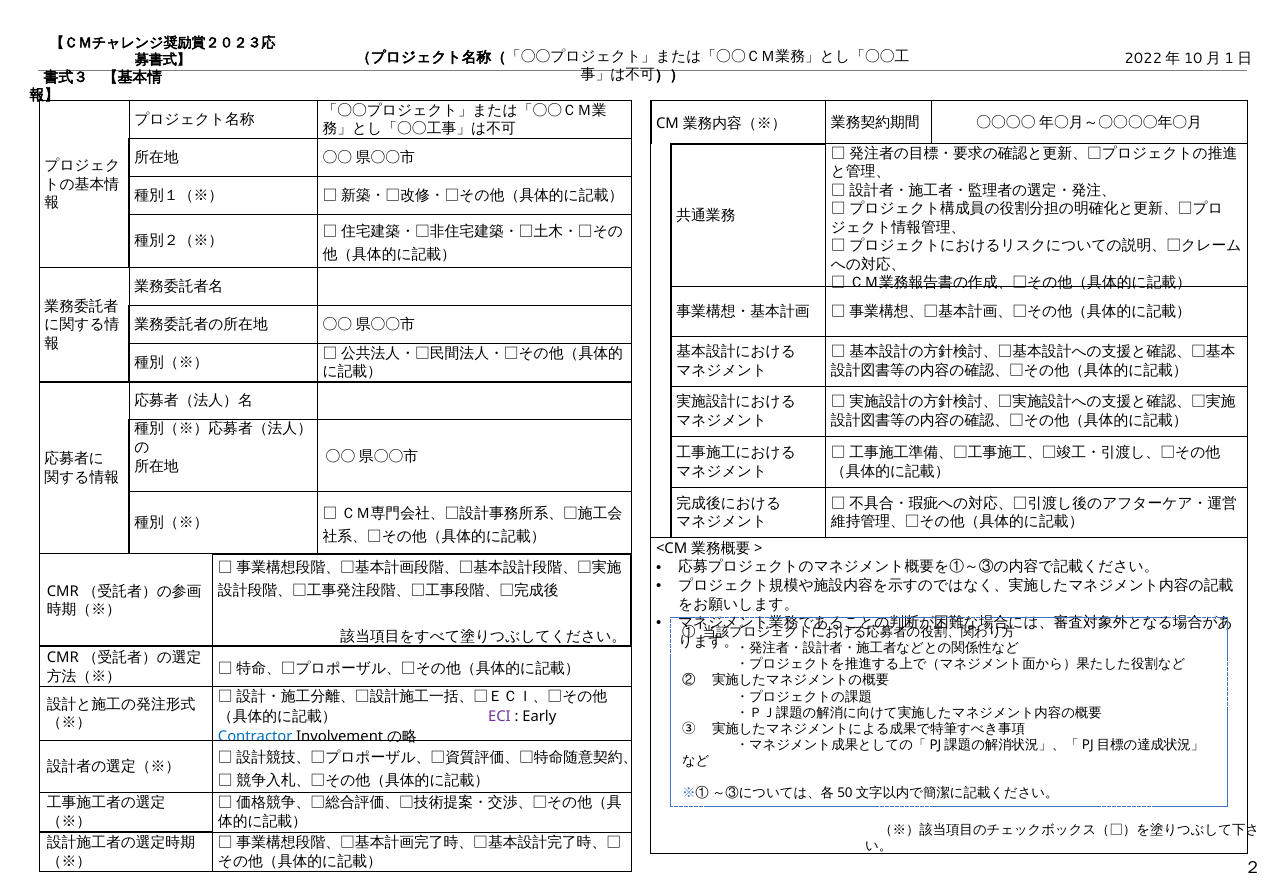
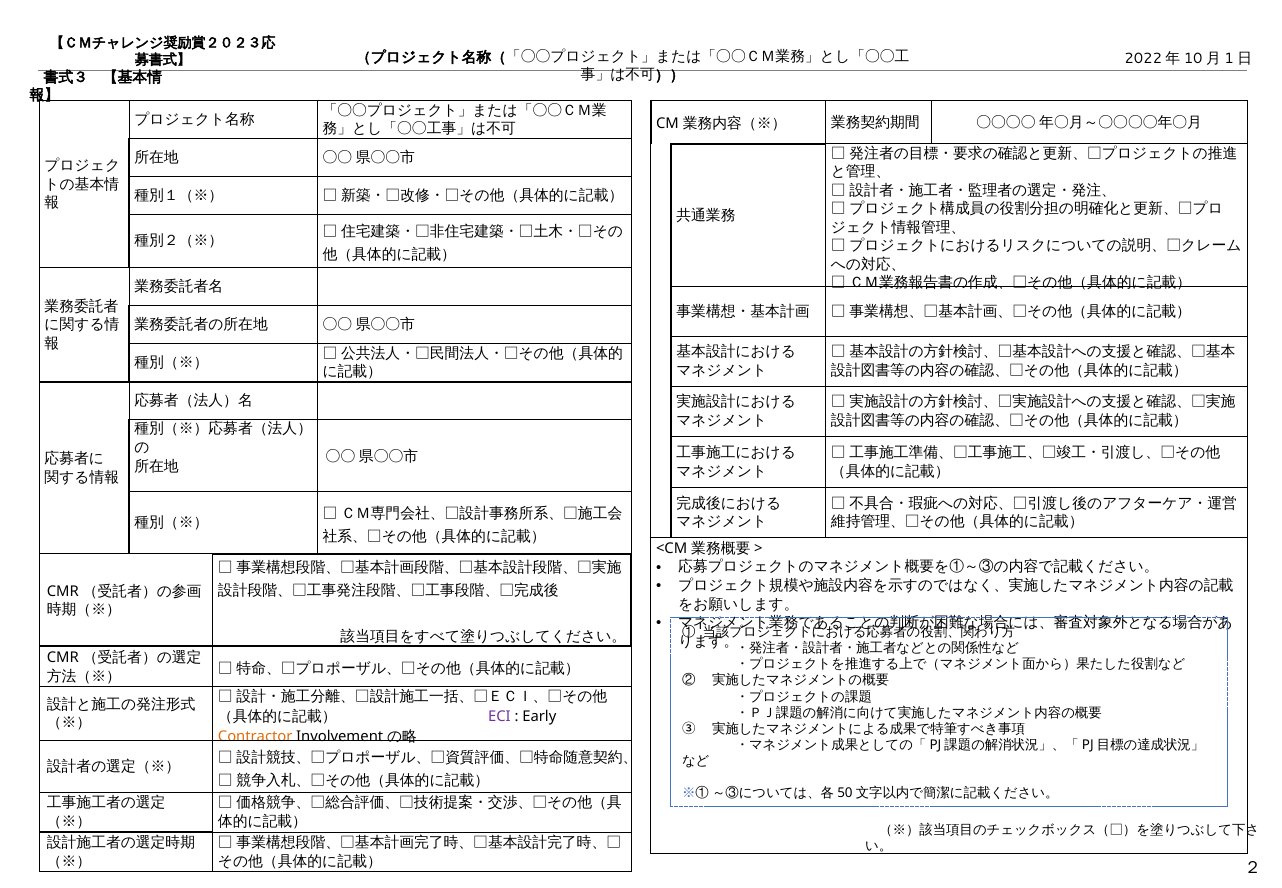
Contractor colour: blue -> orange
